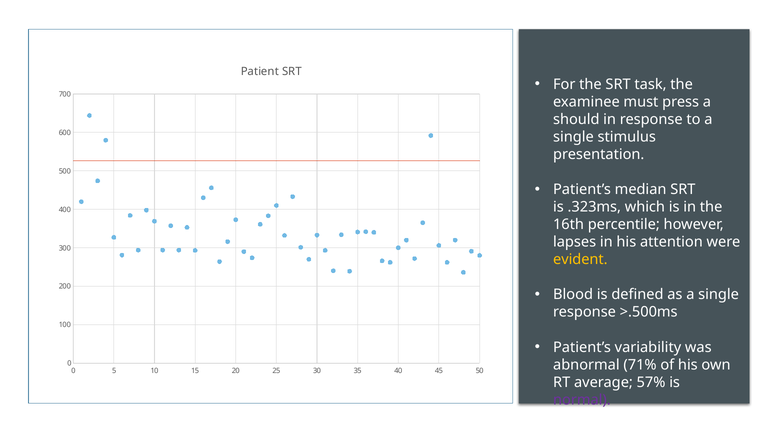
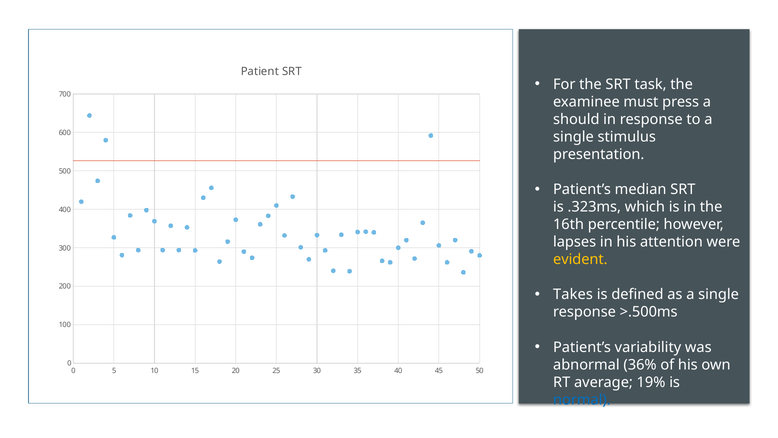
Blood: Blood -> Takes
71%: 71% -> 36%
57%: 57% -> 19%
normal colour: purple -> blue
